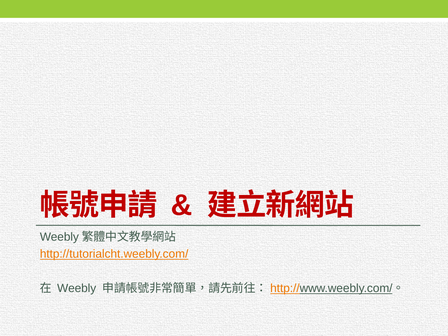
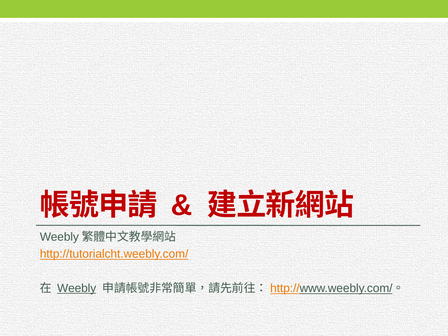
Weebly underline: none -> present
